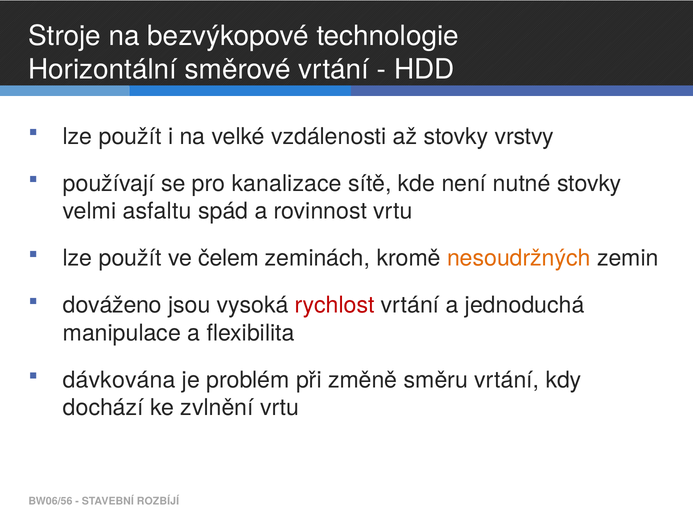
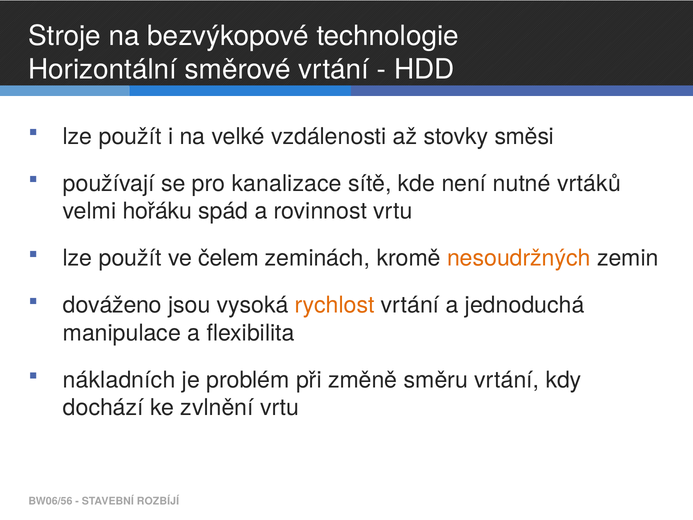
vrstvy: vrstvy -> směsi
nutné stovky: stovky -> vrtáků
asfaltu: asfaltu -> hořáku
rychlost colour: red -> orange
dávkována: dávkována -> nákladních
